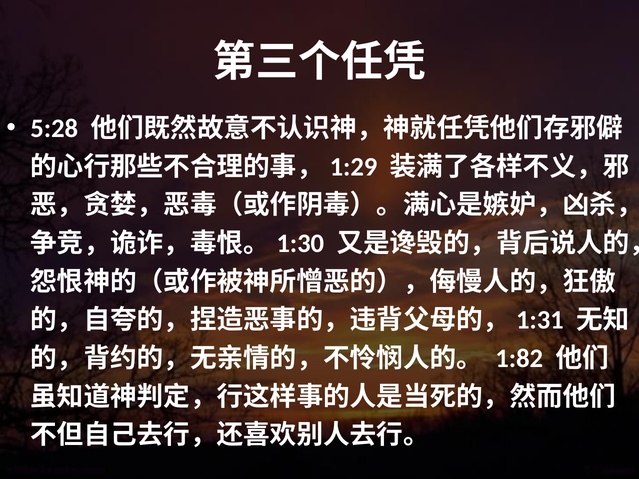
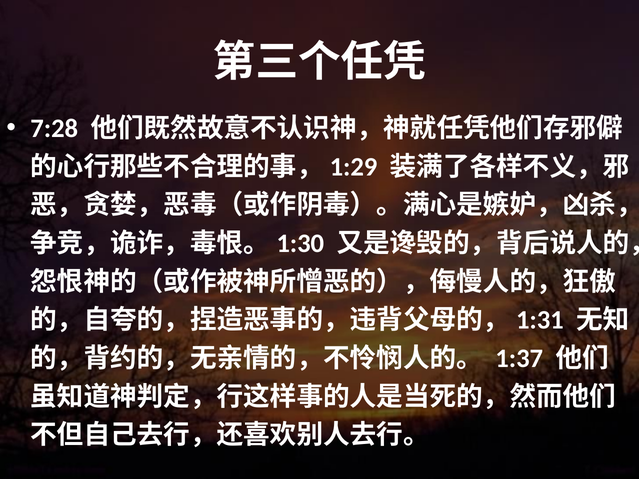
5:28: 5:28 -> 7:28
1:82: 1:82 -> 1:37
